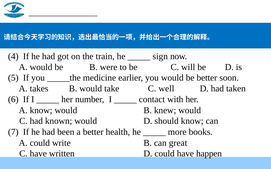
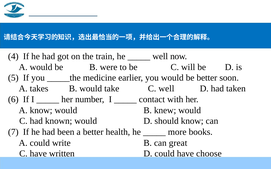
sign at (160, 56): sign -> well
happen: happen -> choose
